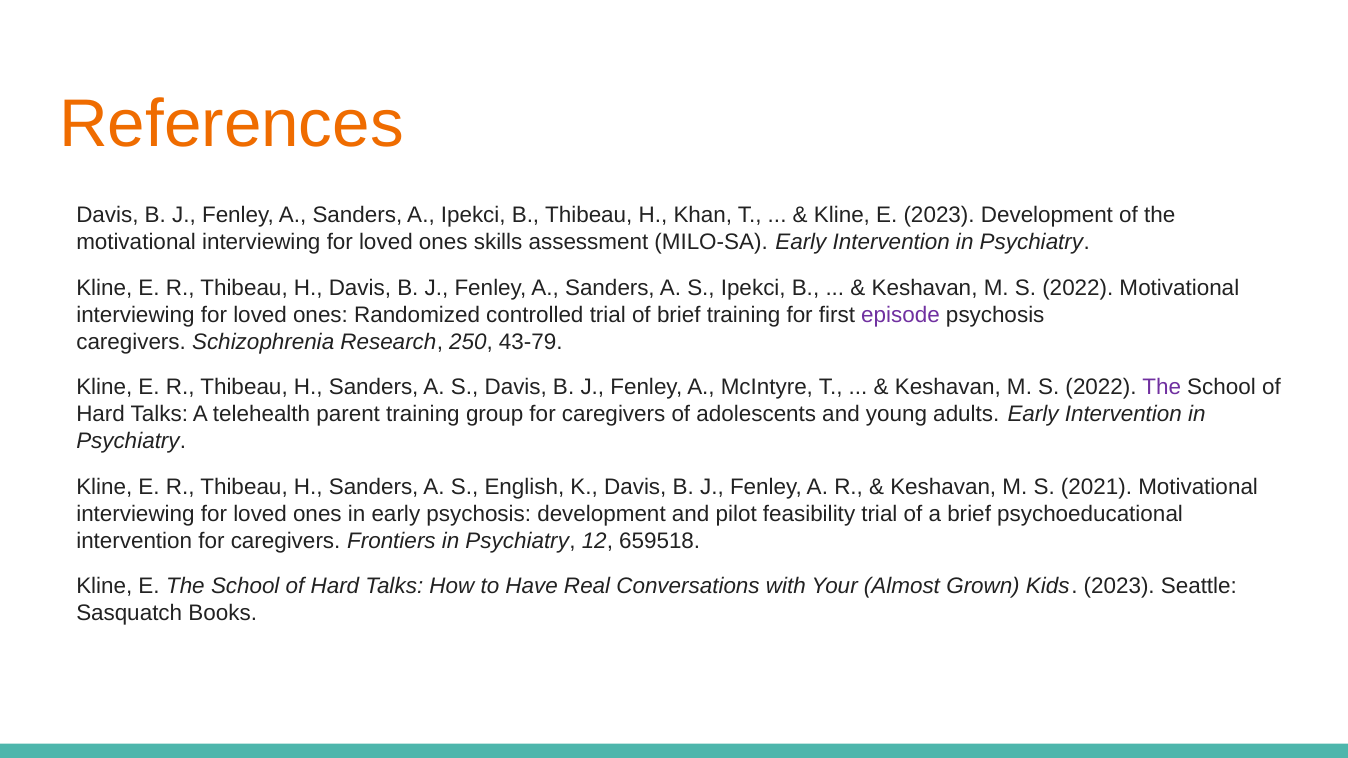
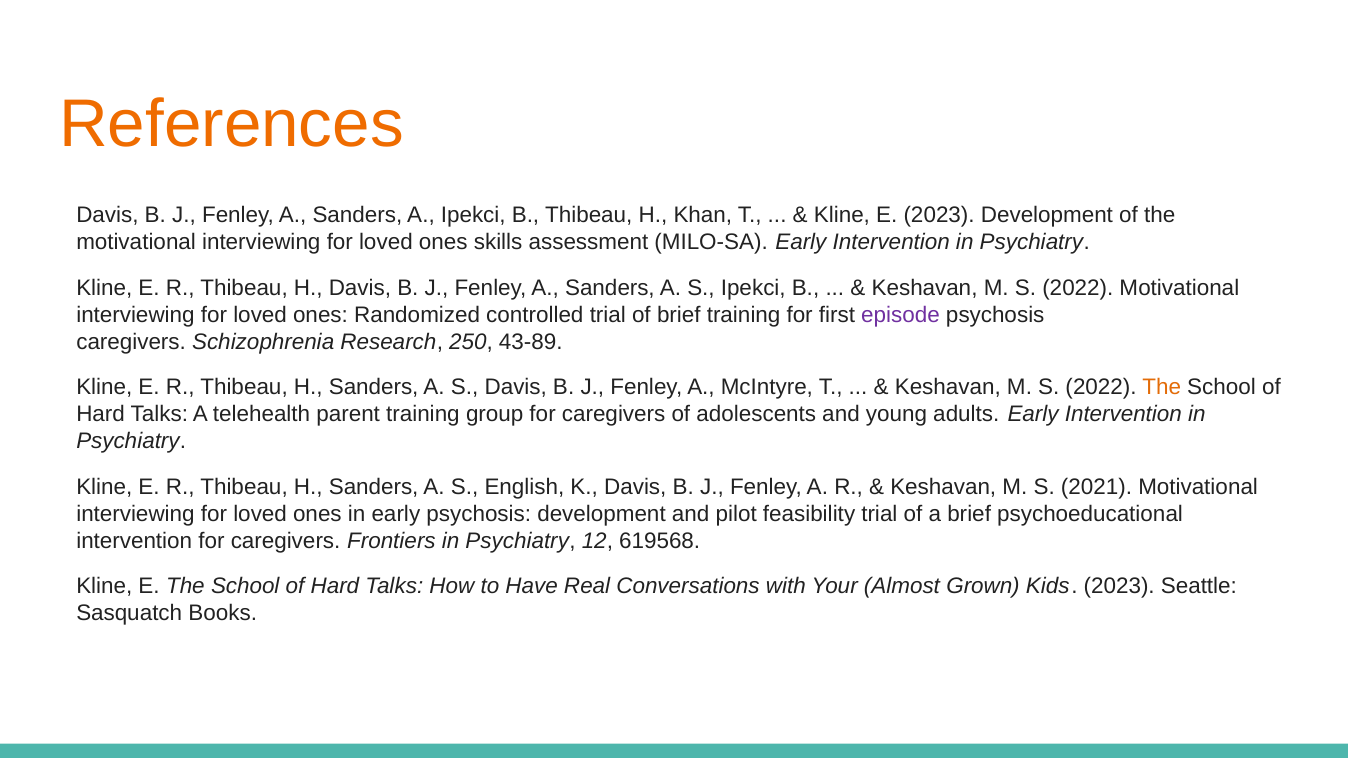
43-79: 43-79 -> 43-89
The at (1162, 387) colour: purple -> orange
659518: 659518 -> 619568
